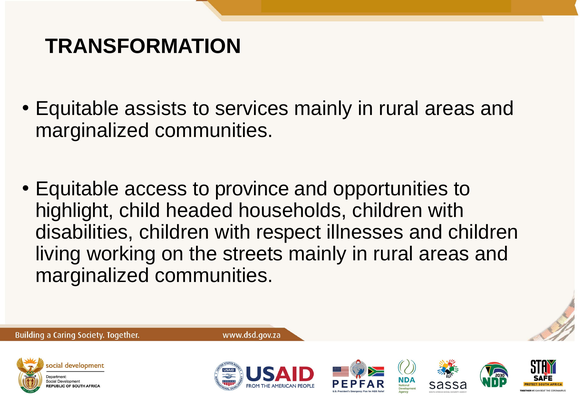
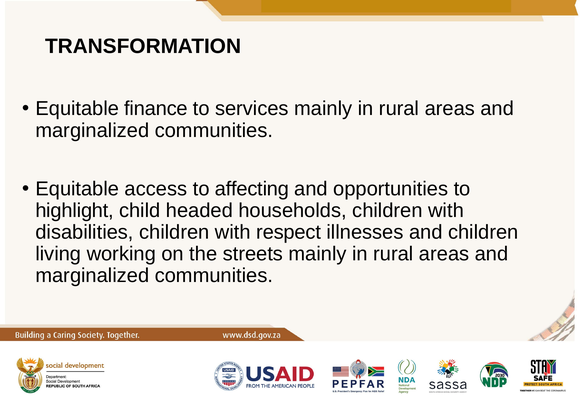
assists: assists -> finance
province: province -> affecting
